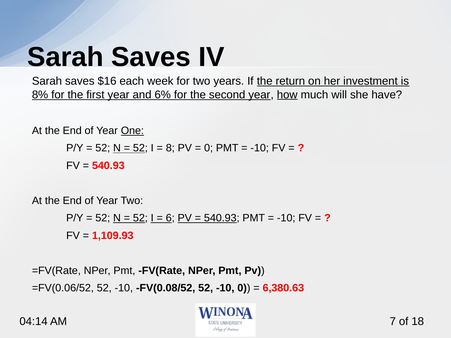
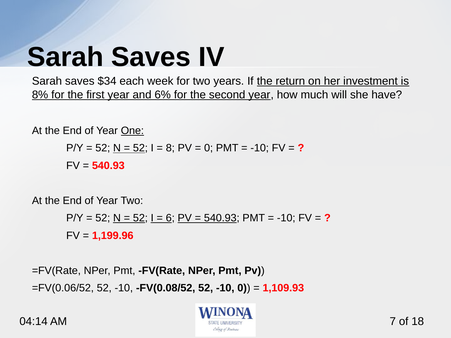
$16: $16 -> $34
how underline: present -> none
1,109.93: 1,109.93 -> 1,199.96
6,380.63: 6,380.63 -> 1,109.93
